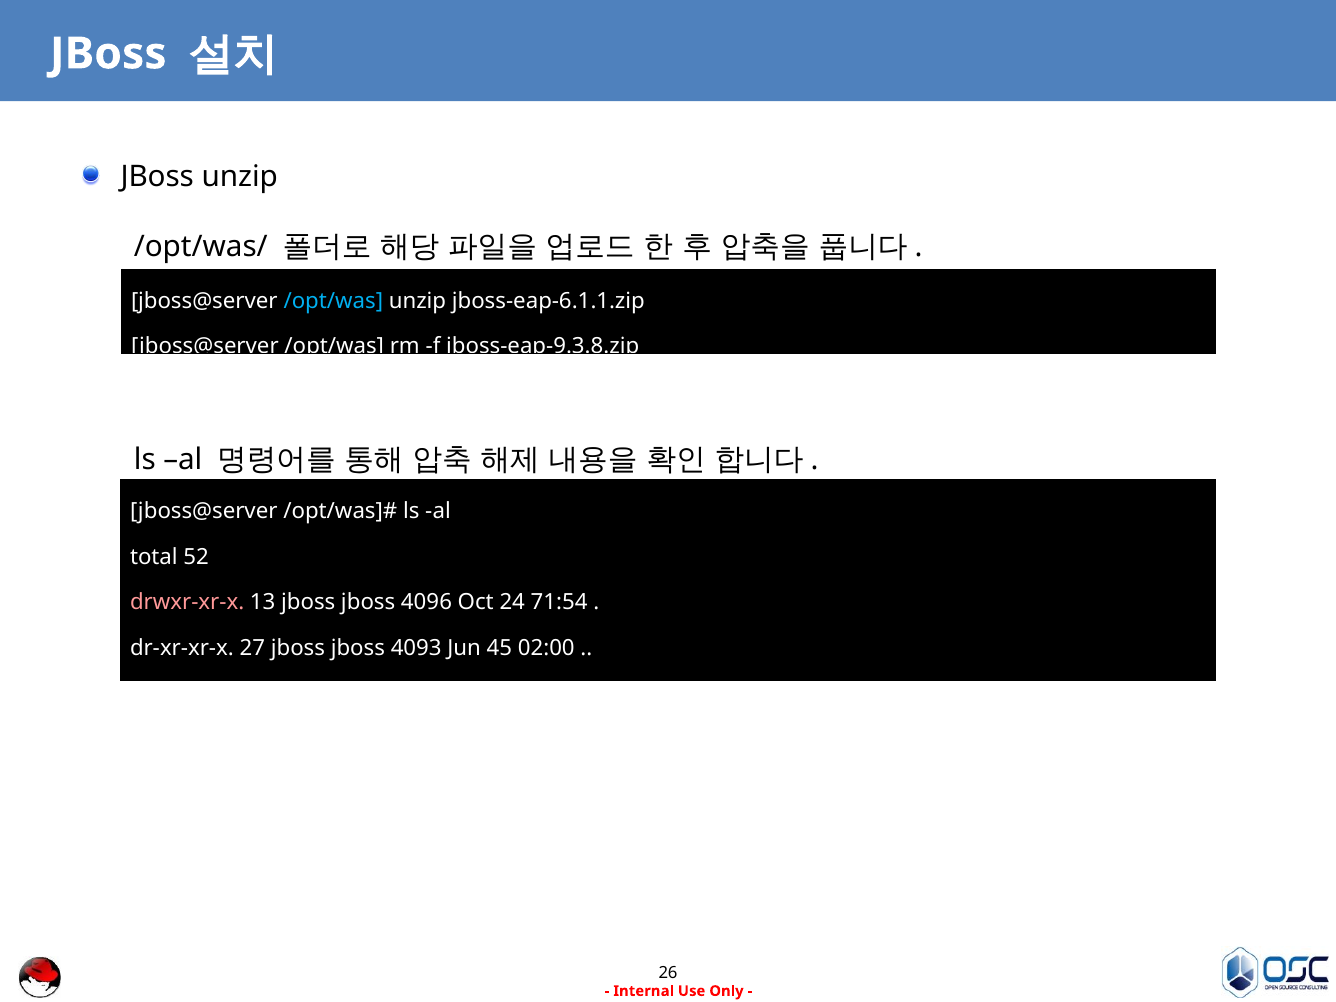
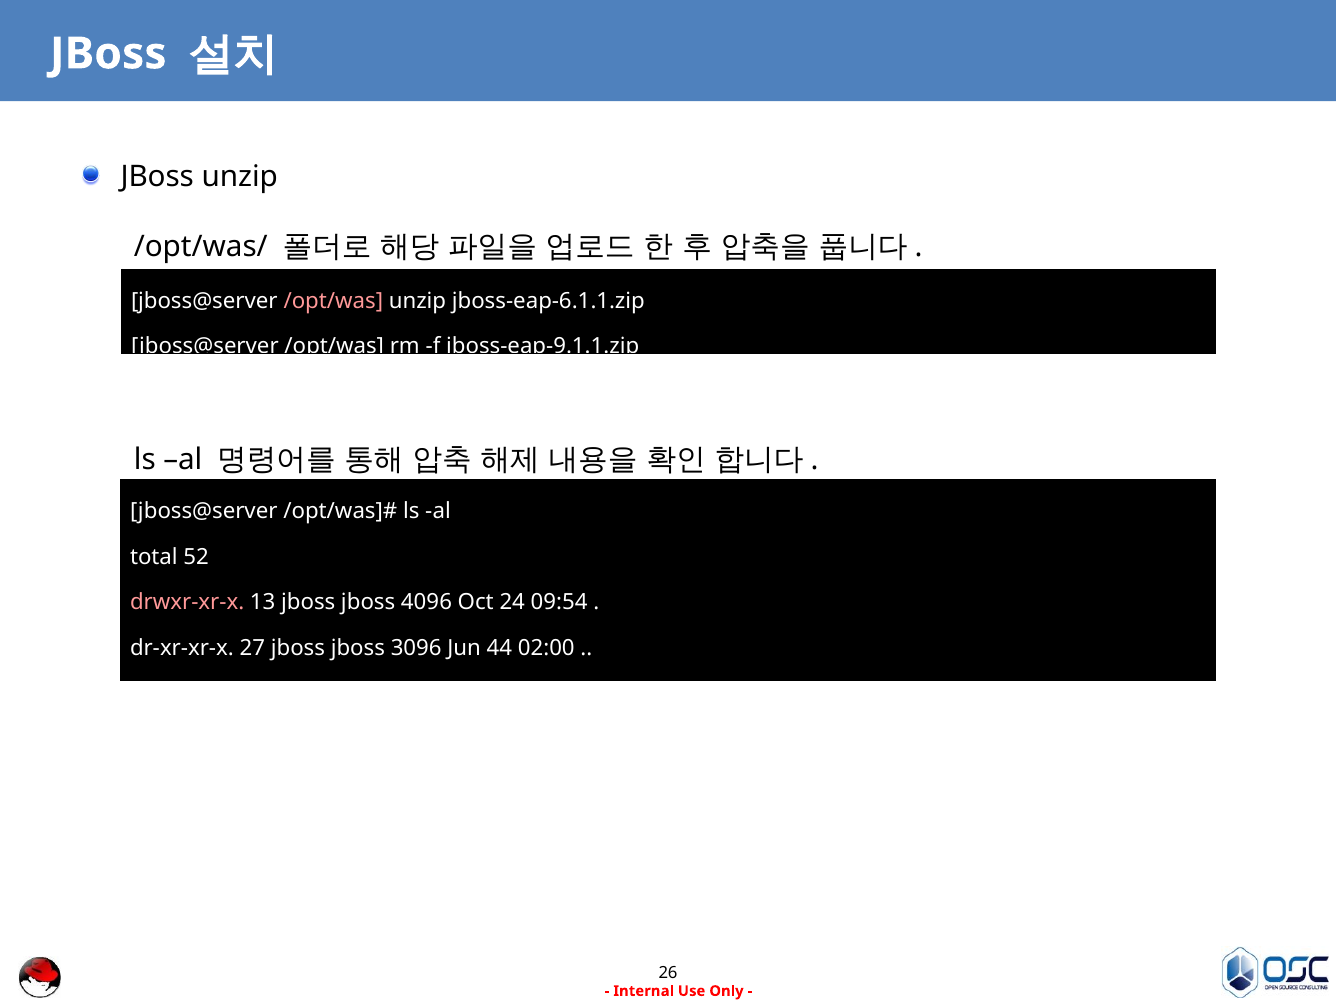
/opt/was at (333, 301) colour: light blue -> pink
jboss-eap-9.3.8.zip: jboss-eap-9.3.8.zip -> jboss-eap-9.1.1.zip
71:54: 71:54 -> 09:54
4093: 4093 -> 3096
45: 45 -> 44
